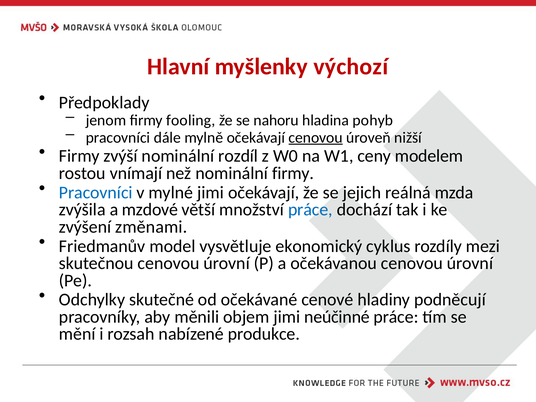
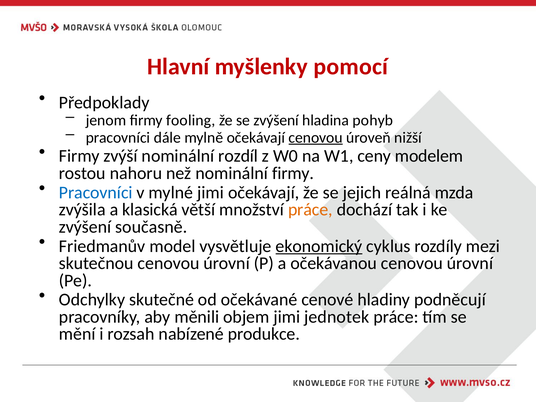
výchozí: výchozí -> pomocí
se nahoru: nahoru -> zvýšení
vnímají: vnímají -> nahoru
mzdové: mzdové -> klasická
práce at (310, 210) colour: blue -> orange
změnami: změnami -> současně
ekonomický underline: none -> present
neúčinné: neúčinné -> jednotek
